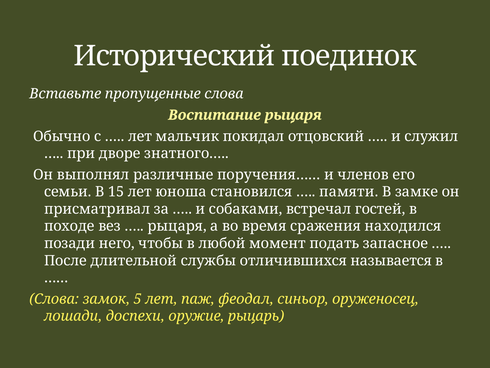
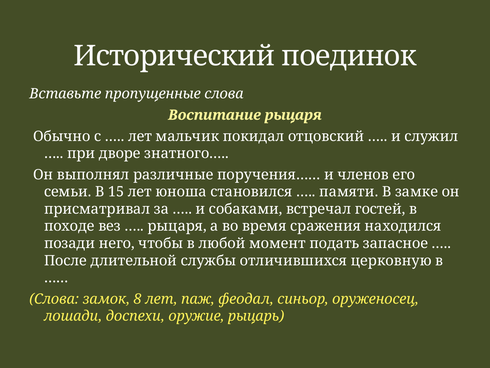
называется: называется -> церковную
5: 5 -> 8
